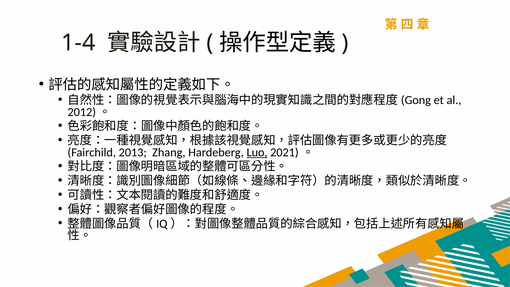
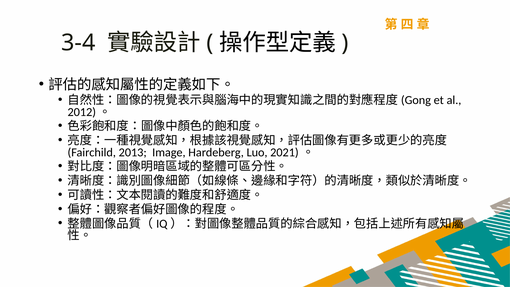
1-4: 1-4 -> 3-4
Zhang: Zhang -> Image
Luo underline: present -> none
